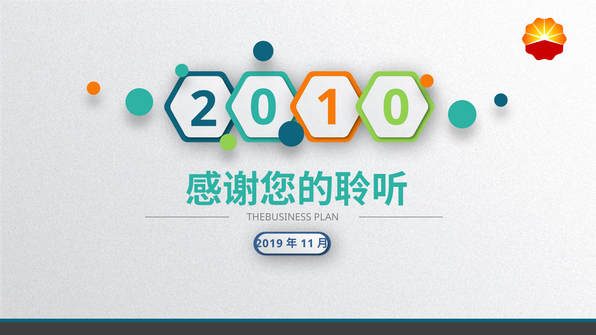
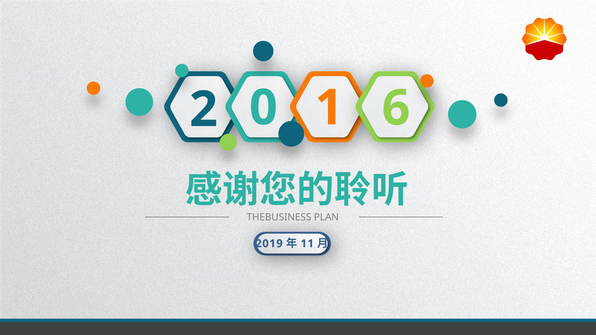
1 0: 0 -> 6
